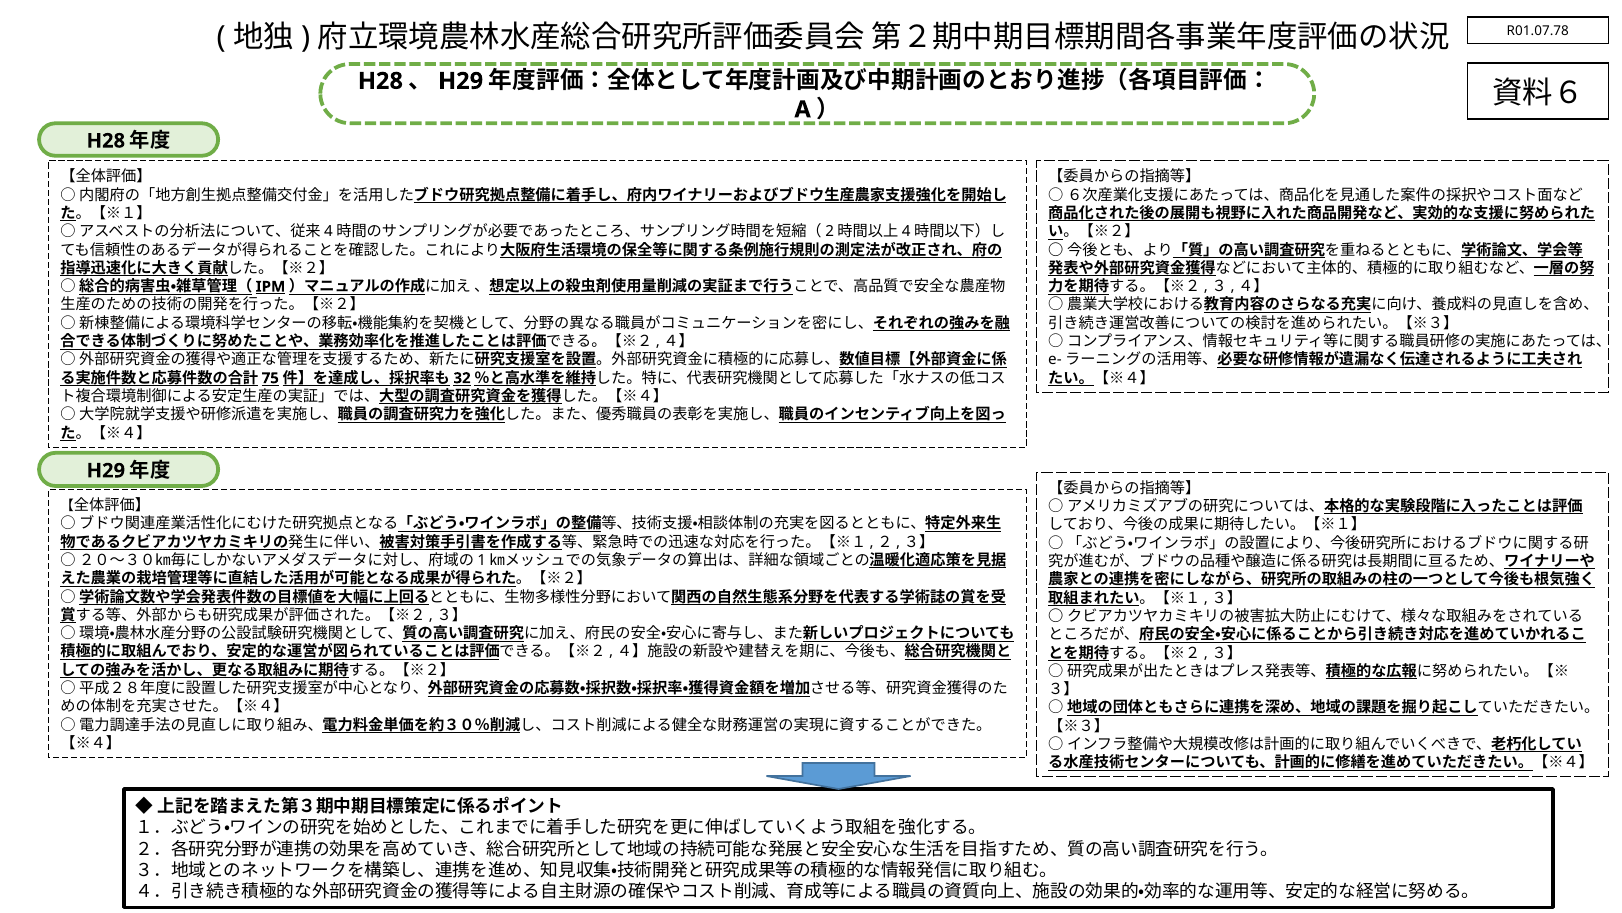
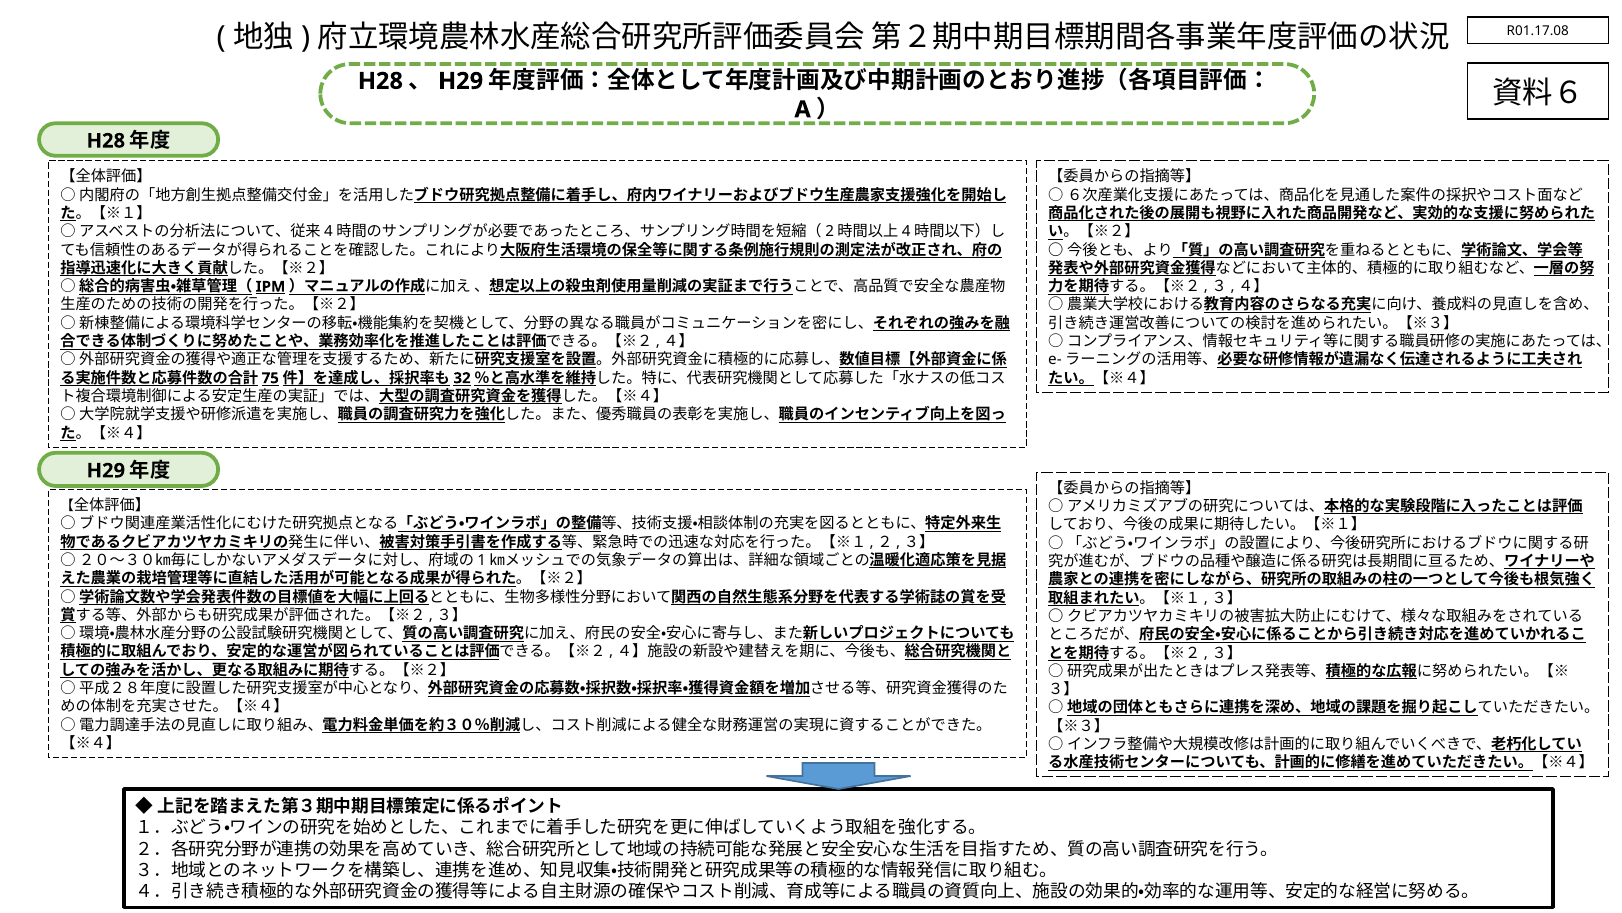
R01.07.78: R01.07.78 -> R01.17.08
